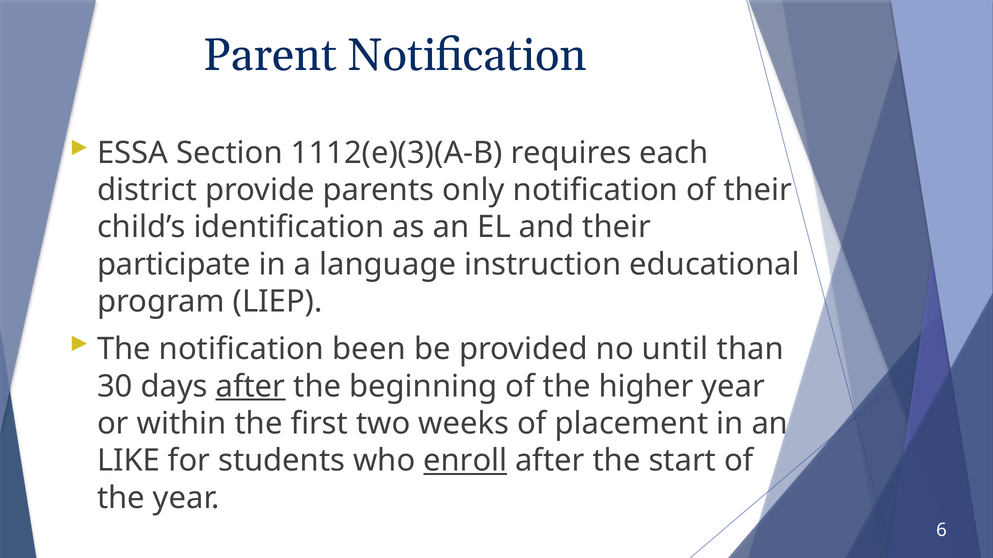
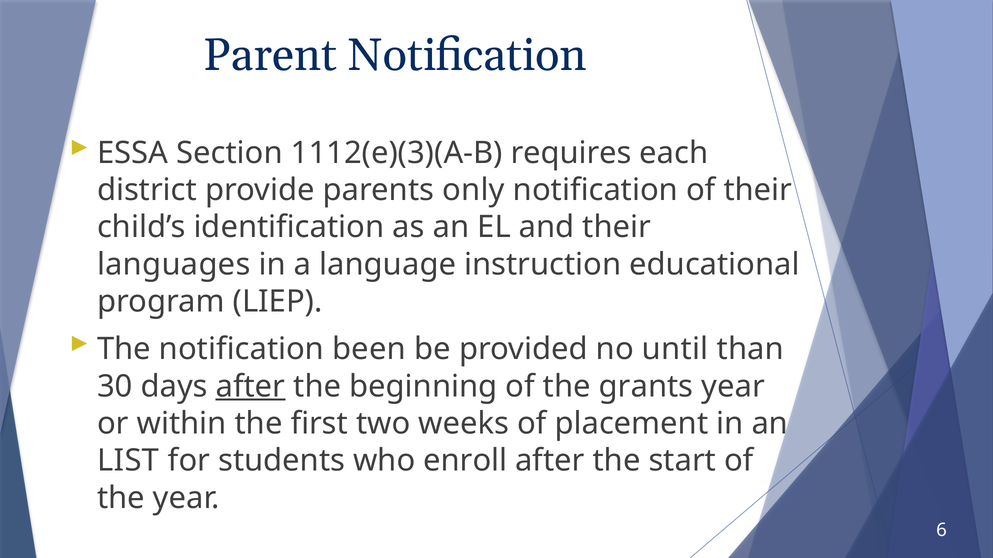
participate: participate -> languages
higher: higher -> grants
LIKE: LIKE -> LIST
enroll underline: present -> none
